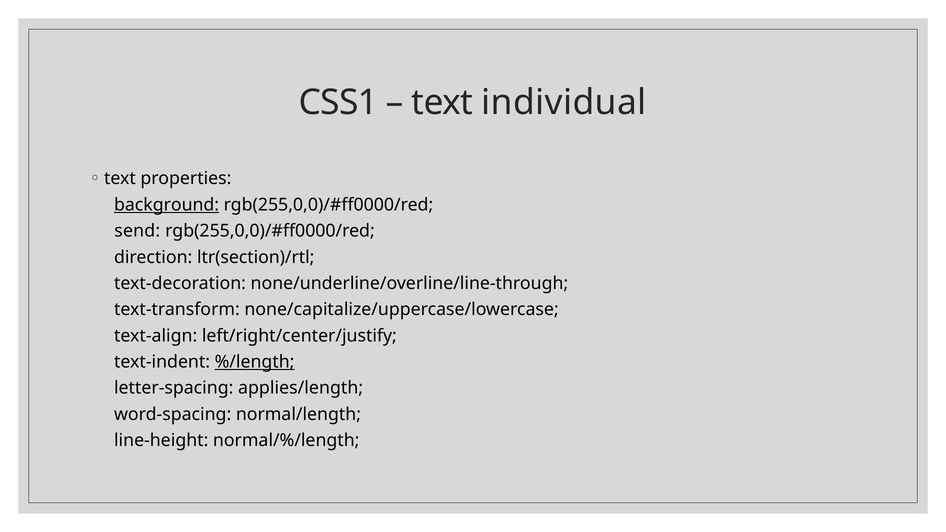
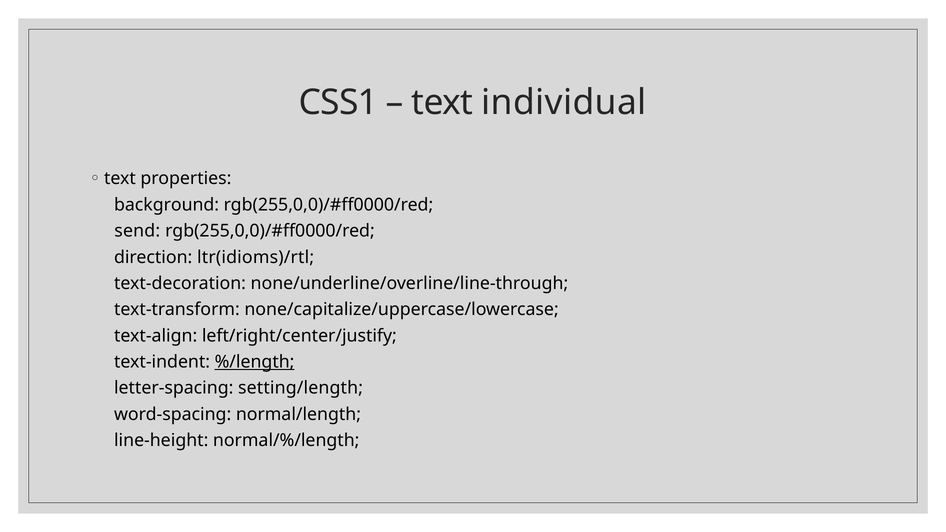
background underline: present -> none
ltr(section)/rtl: ltr(section)/rtl -> ltr(idioms)/rtl
applies/length: applies/length -> setting/length
